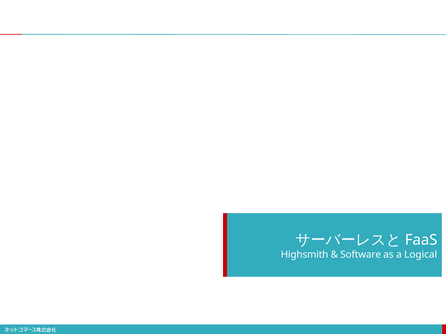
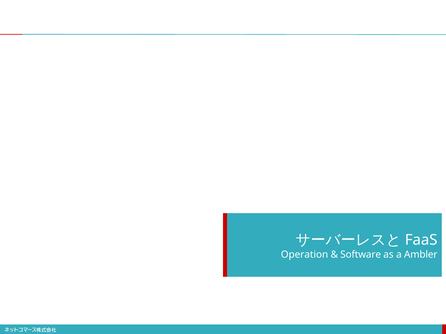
Highsmith: Highsmith -> Operation
Logical: Logical -> Ambler
